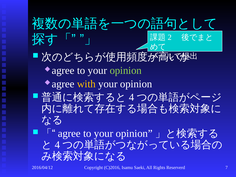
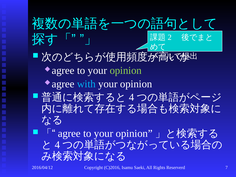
with colour: yellow -> light blue
